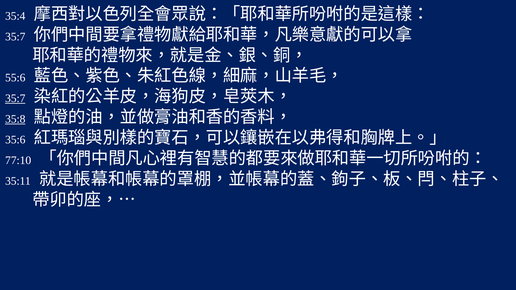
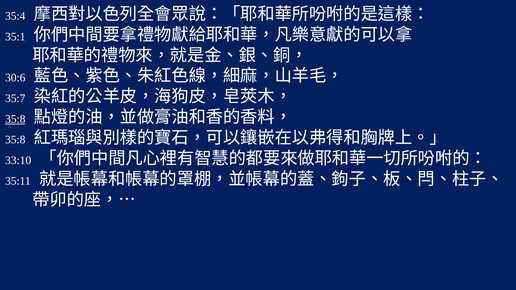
35:7 at (15, 37): 35:7 -> 35:1
55:6: 55:6 -> 30:6
35:7 at (15, 99) underline: present -> none
35:6 at (15, 140): 35:6 -> 35:8
77:10: 77:10 -> 33:10
